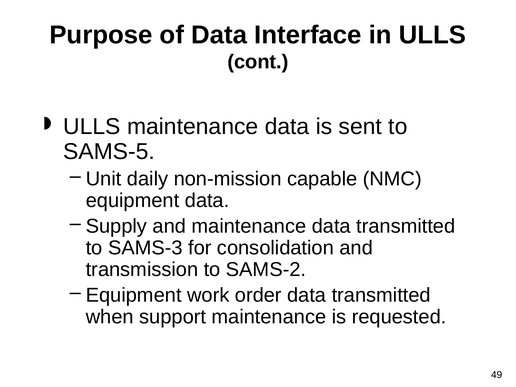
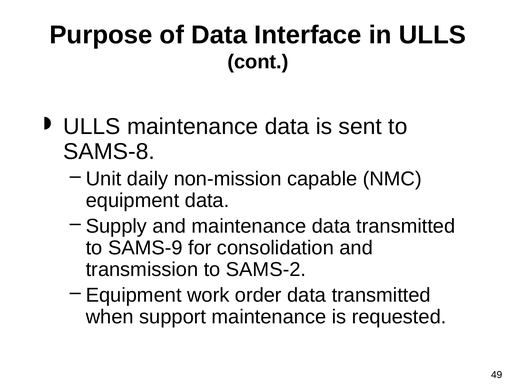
SAMS-5: SAMS-5 -> SAMS-8
SAMS-3: SAMS-3 -> SAMS-9
